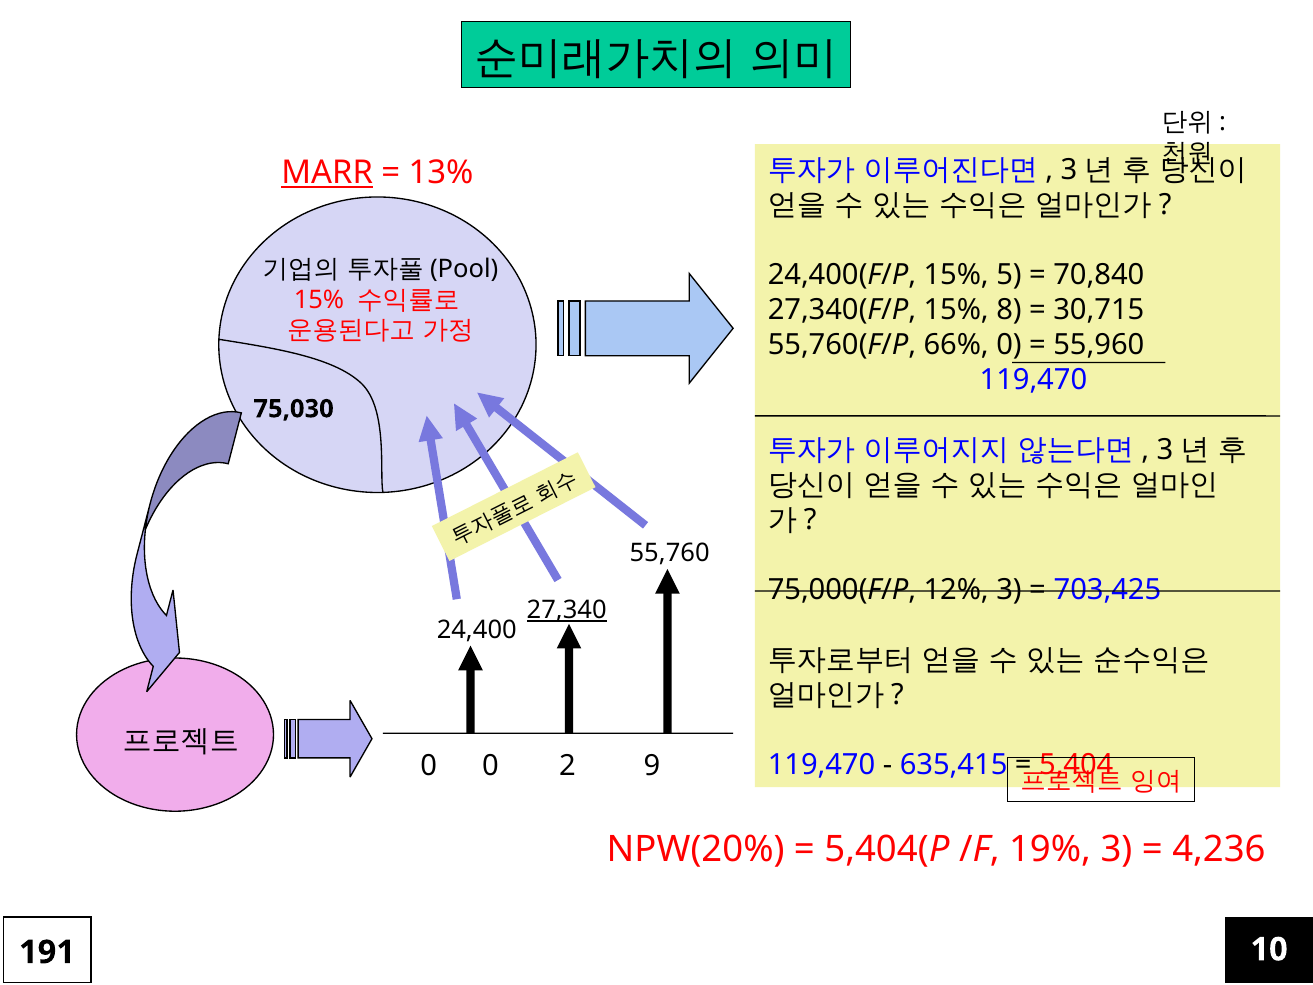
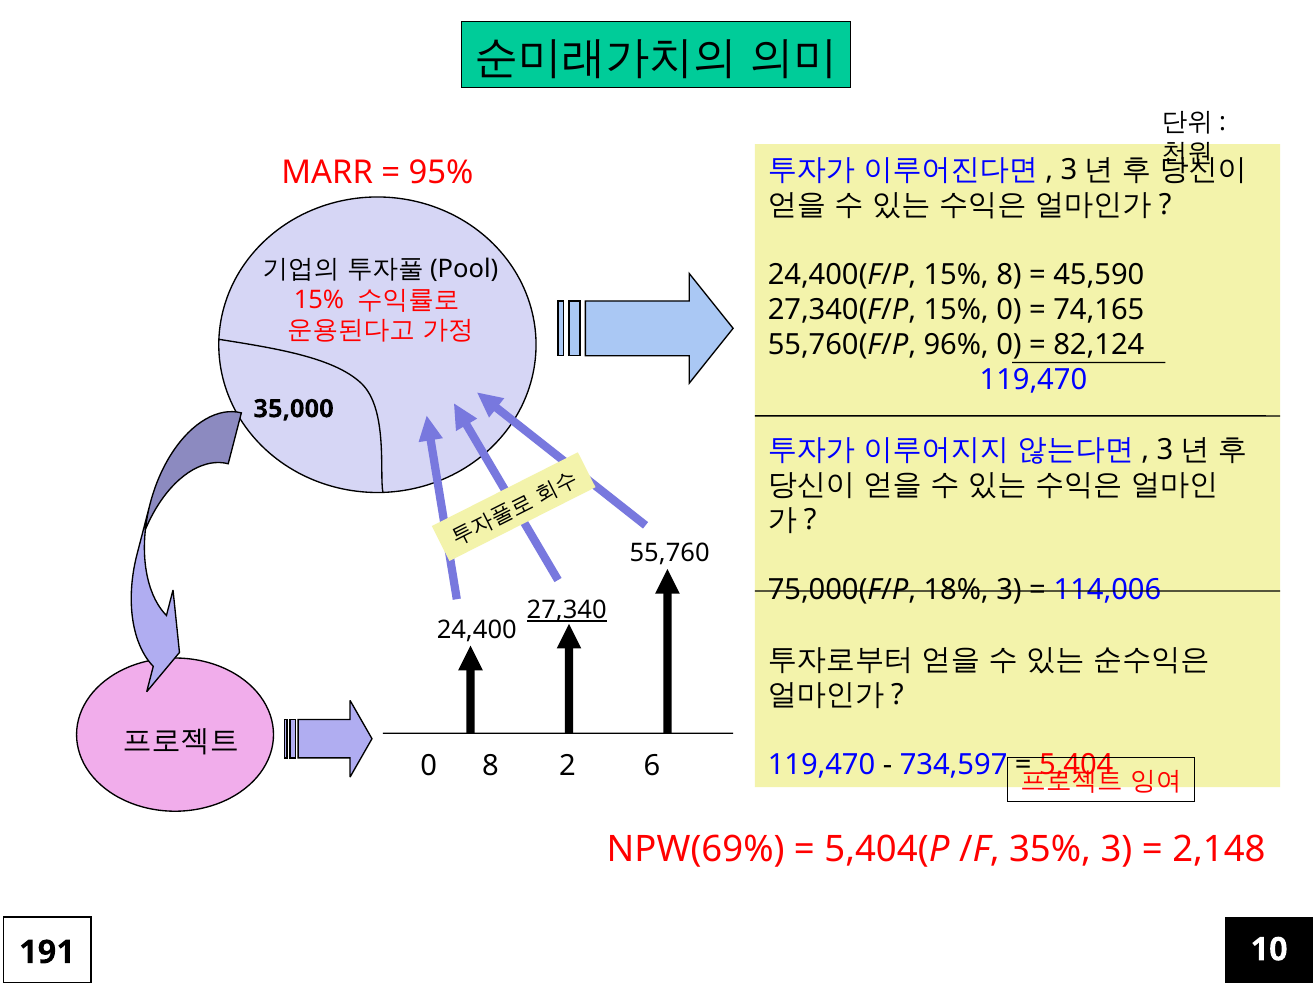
MARR underline: present -> none
13%: 13% -> 95%
15% 5: 5 -> 8
70,840: 70,840 -> 45,590
15% 8: 8 -> 0
30,715: 30,715 -> 74,165
66%: 66% -> 96%
55,960: 55,960 -> 82,124
75,030: 75,030 -> 35,000
12%: 12% -> 18%
703,425: 703,425 -> 114,006
635,415: 635,415 -> 734,597
0 0: 0 -> 8
9: 9 -> 6
NPW(20%: NPW(20% -> NPW(69%
19%: 19% -> 35%
4,236: 4,236 -> 2,148
